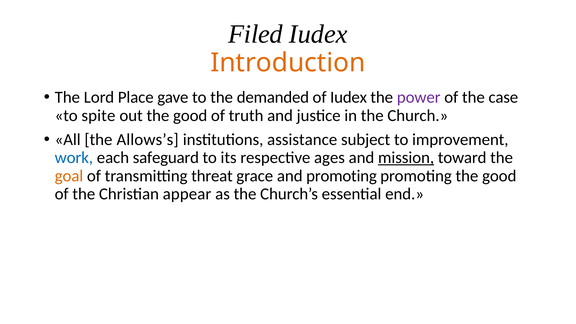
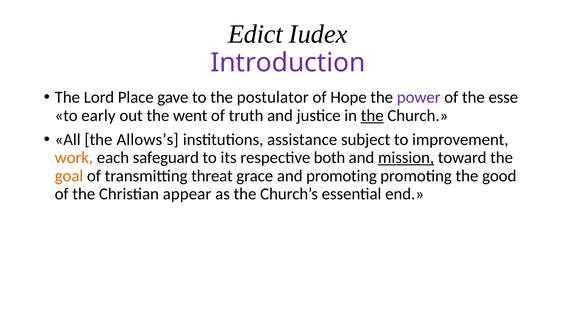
Filed: Filed -> Edict
Introduction colour: orange -> purple
demanded: demanded -> postulator
of Iudex: Iudex -> Hope
case: case -> esse
spite: spite -> early
out the good: good -> went
the at (372, 115) underline: none -> present
work colour: blue -> orange
ages: ages -> both
